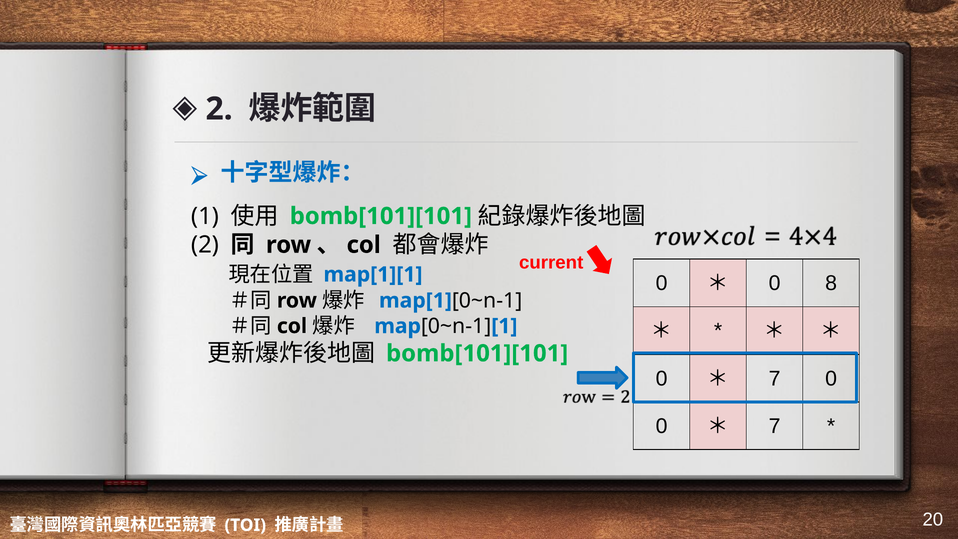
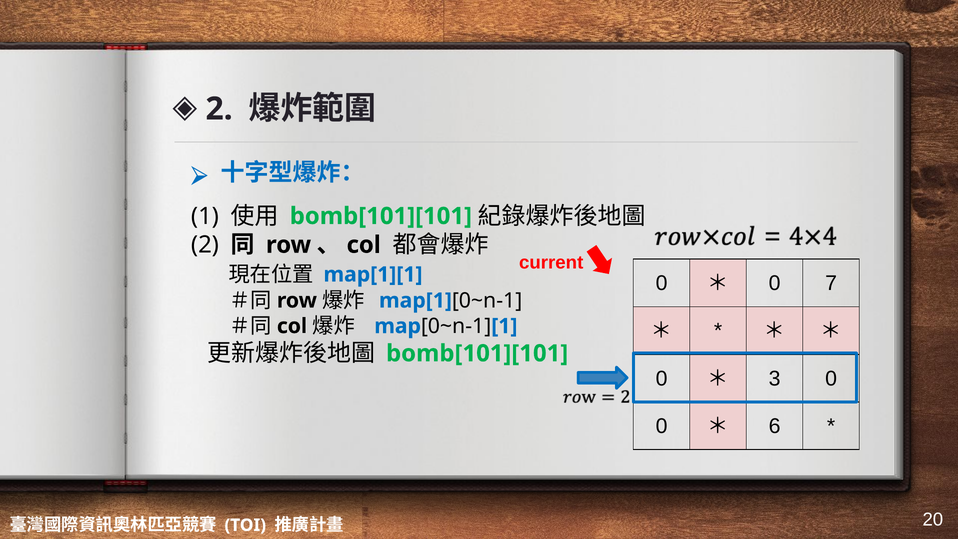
8: 8 -> 7
7 at (775, 378): 7 -> 3
7 at (775, 426): 7 -> 6
